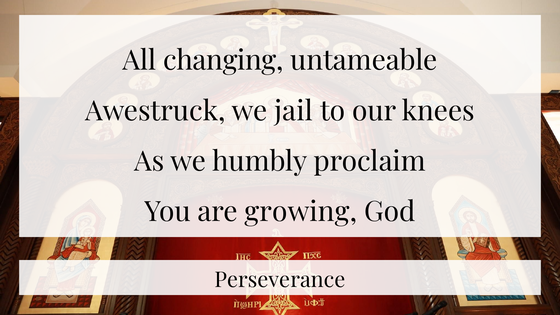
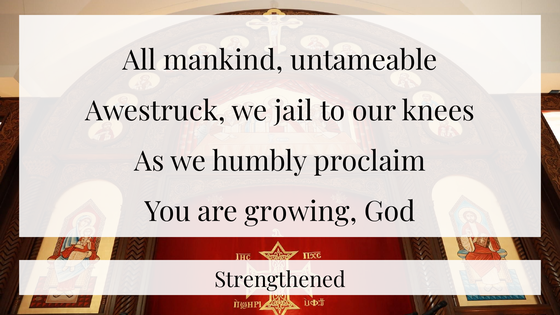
changing: changing -> mankind
Perseverance: Perseverance -> Strengthened
